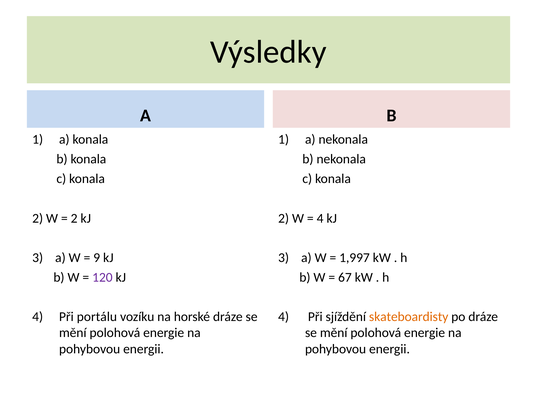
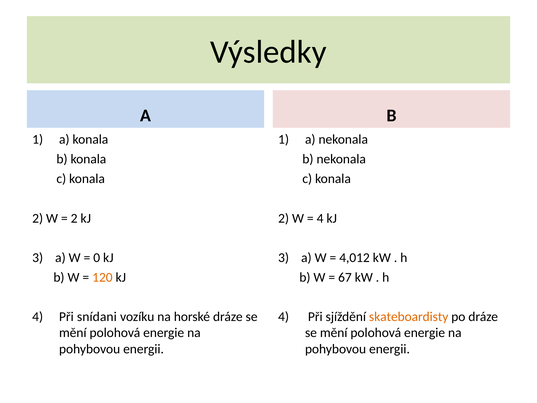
9: 9 -> 0
1,997: 1,997 -> 4,012
120 colour: purple -> orange
portálu: portálu -> snídani
